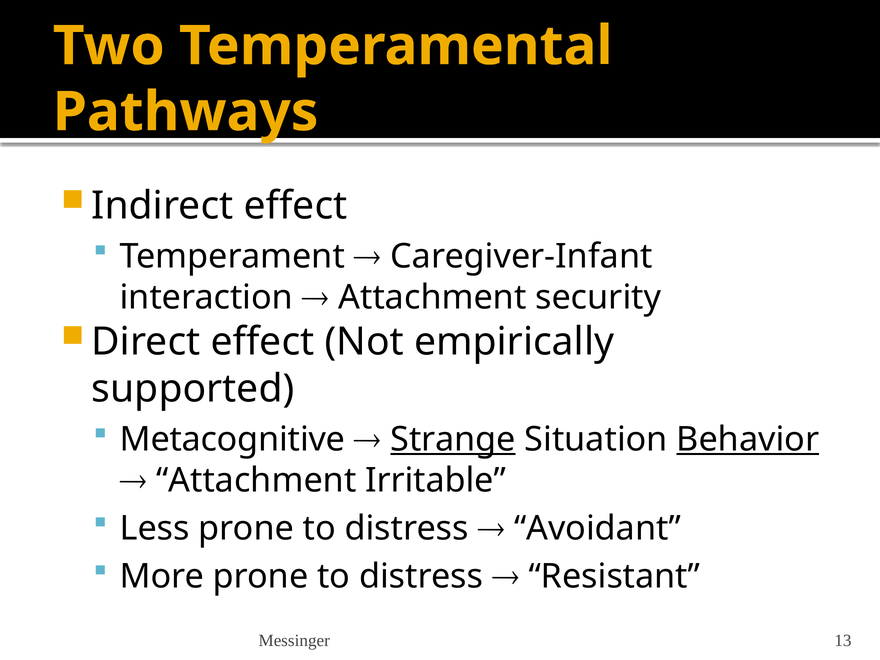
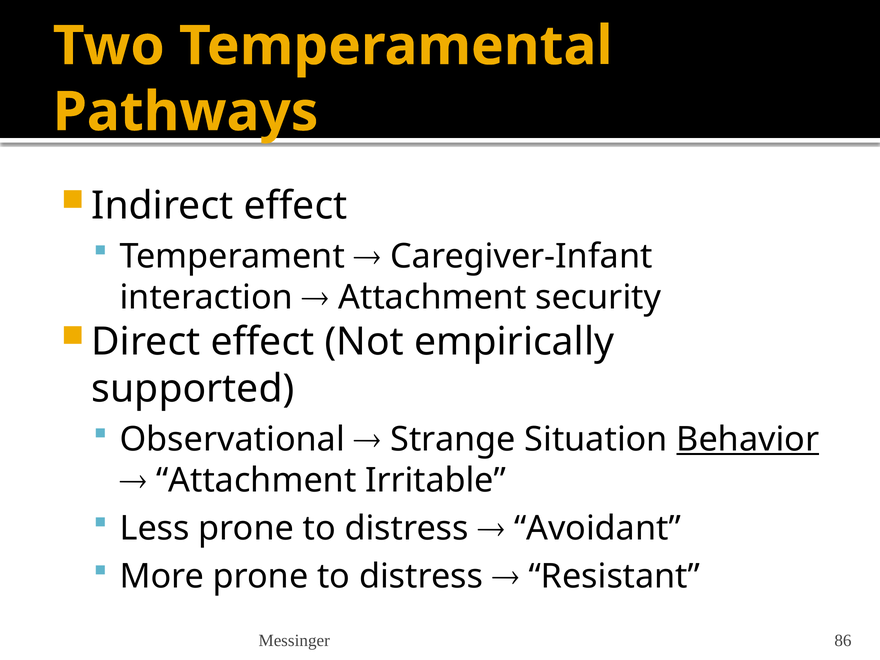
Metacognitive: Metacognitive -> Observational
Strange underline: present -> none
13: 13 -> 86
